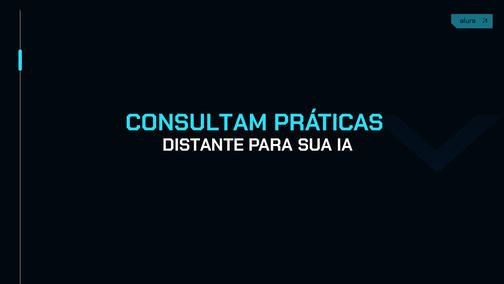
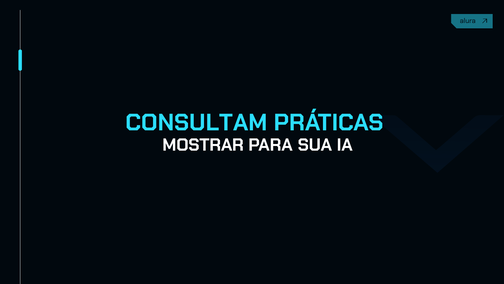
DISTANTE: DISTANTE -> MOSTRAR
